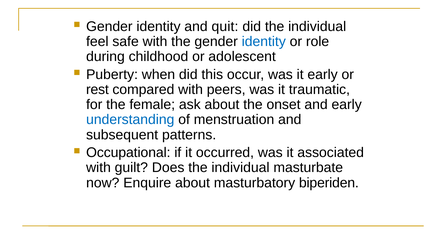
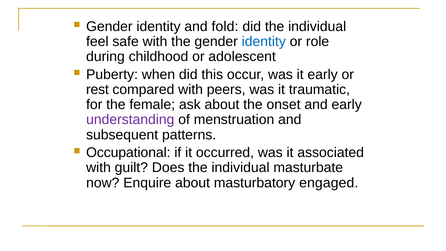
quit: quit -> fold
understanding colour: blue -> purple
biperiden: biperiden -> engaged
